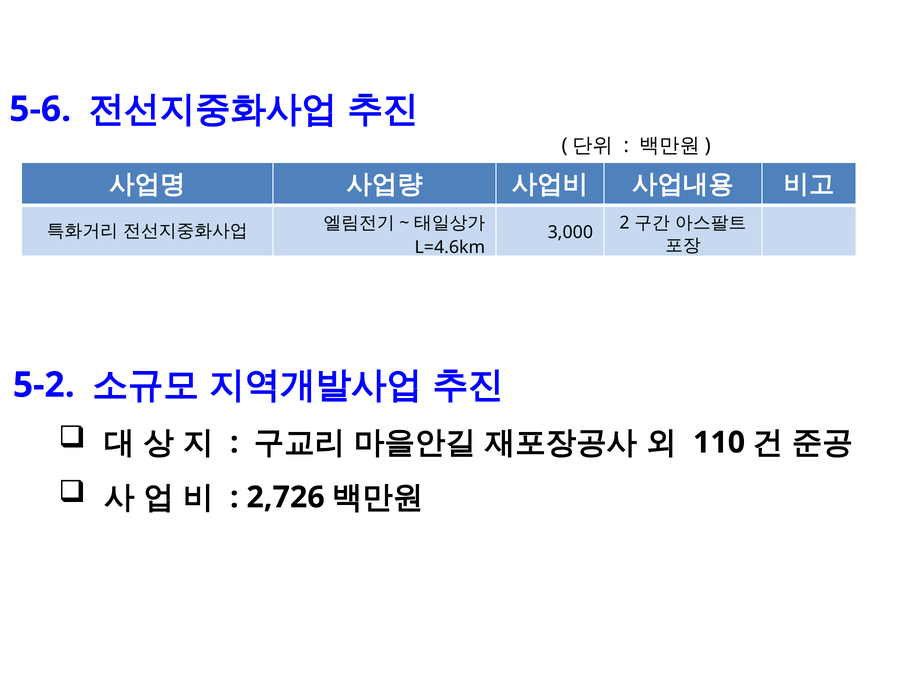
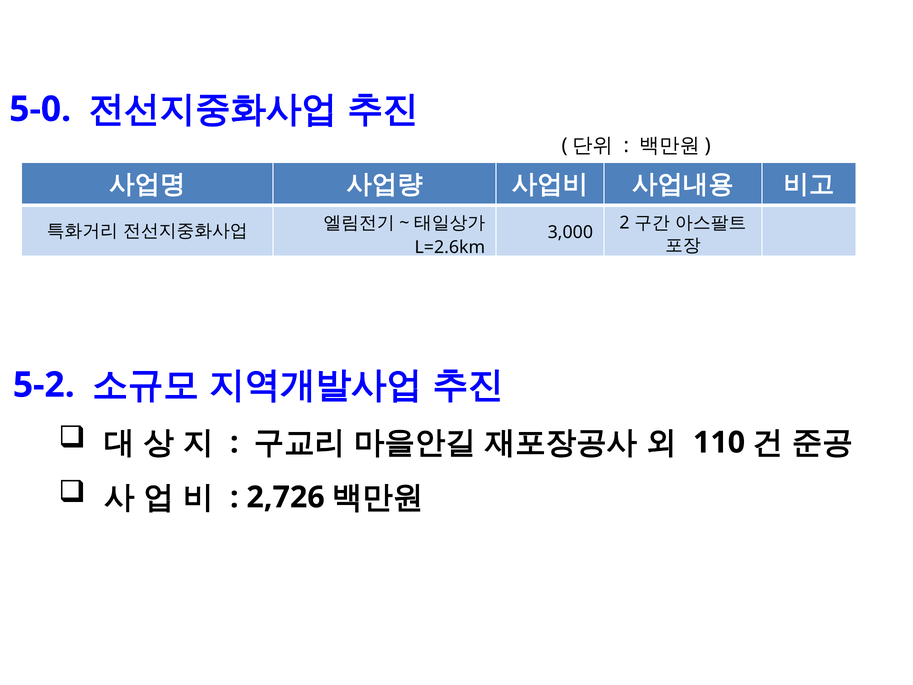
5-6: 5-6 -> 5-0
L=4.6km: L=4.6km -> L=2.6km
